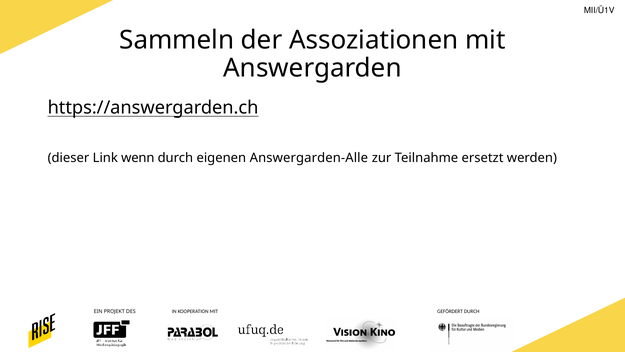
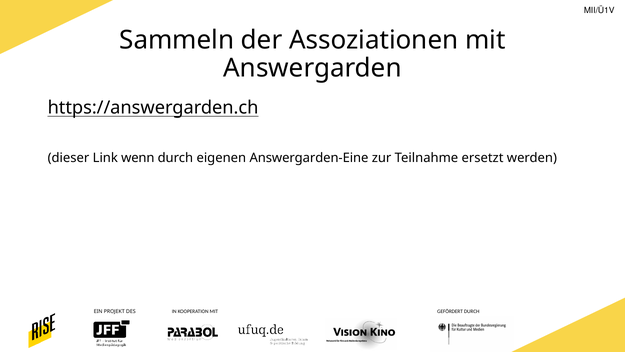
Answergarden-Alle: Answergarden-Alle -> Answergarden-Eine
